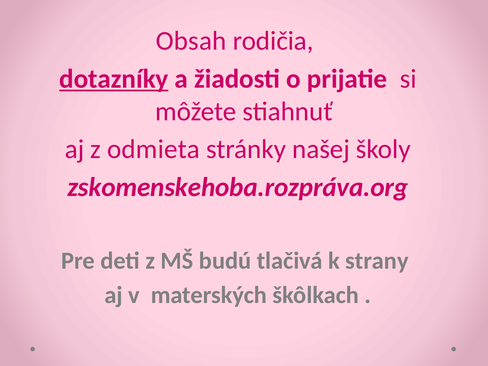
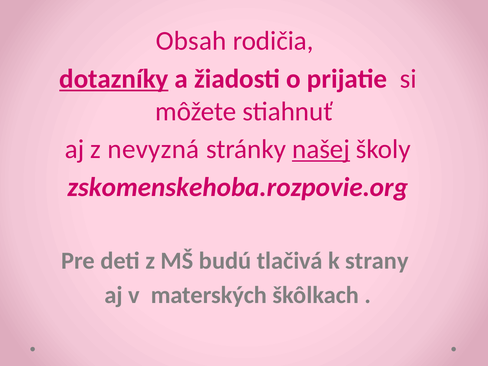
odmieta: odmieta -> nevyzná
našej underline: none -> present
zskomenskehoba.rozpráva.org: zskomenskehoba.rozpráva.org -> zskomenskehoba.rozpovie.org
